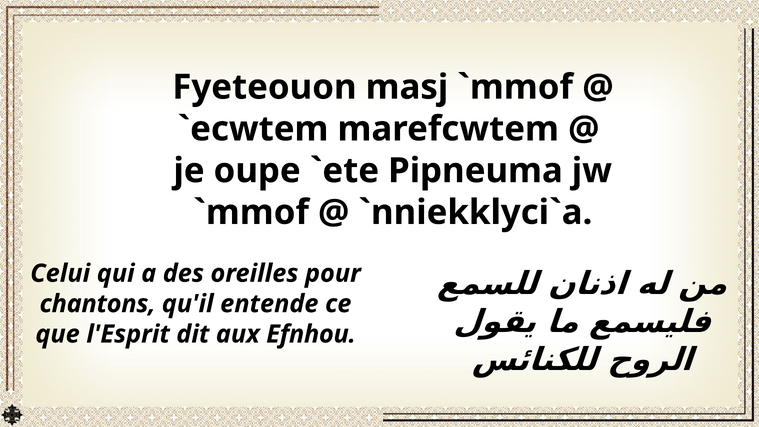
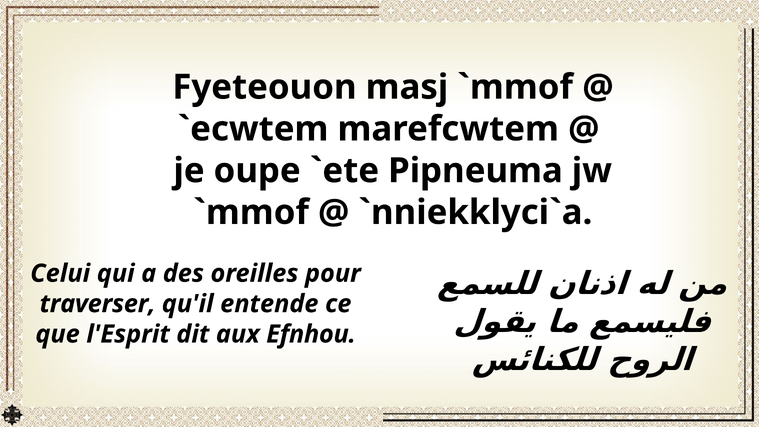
chantons: chantons -> traverser
